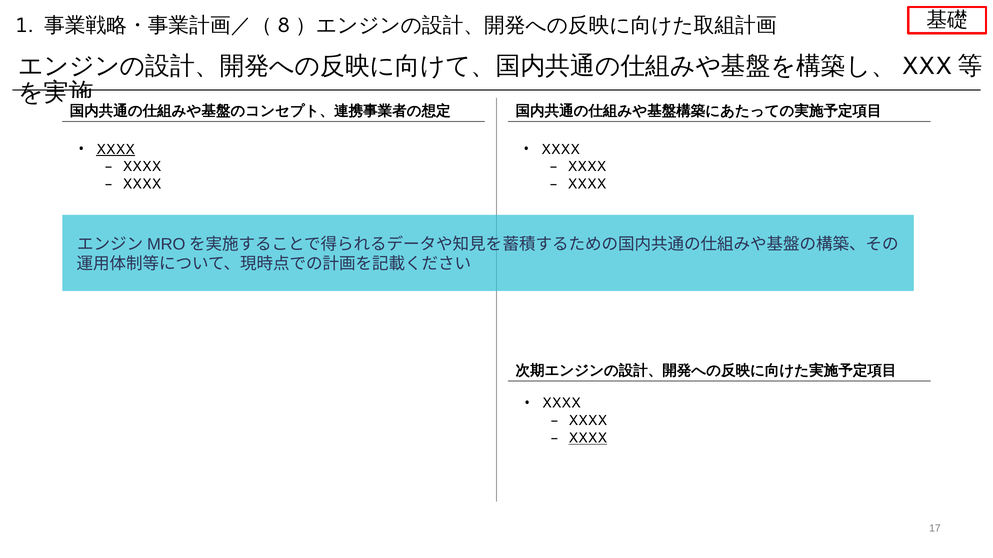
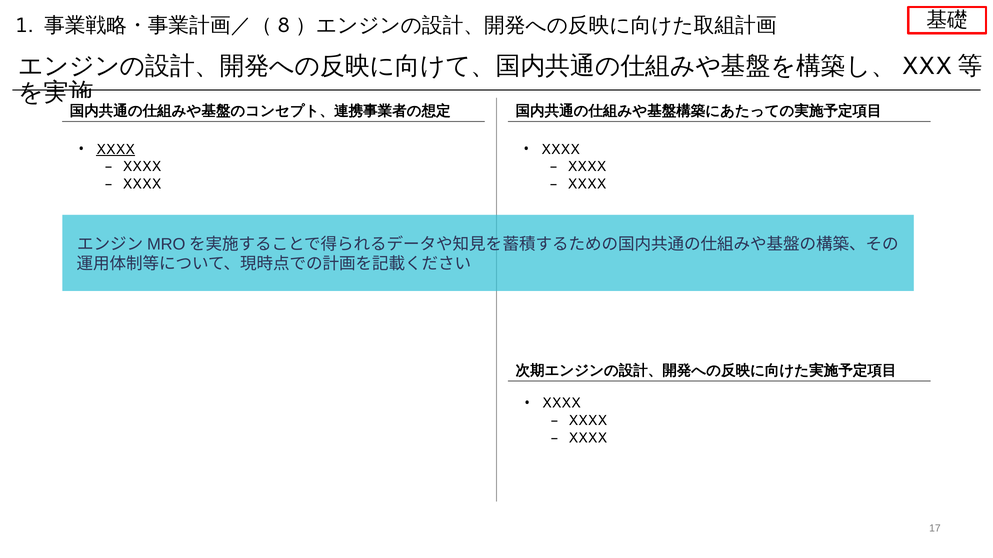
XXXX at (588, 438) underline: present -> none
